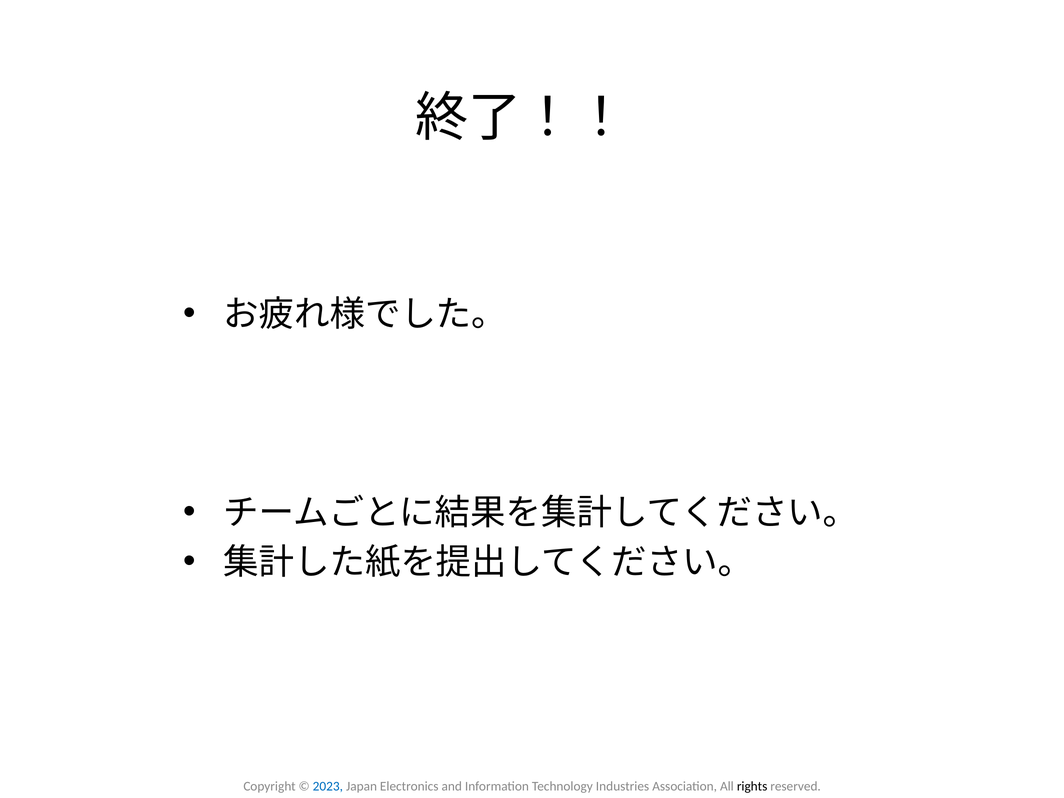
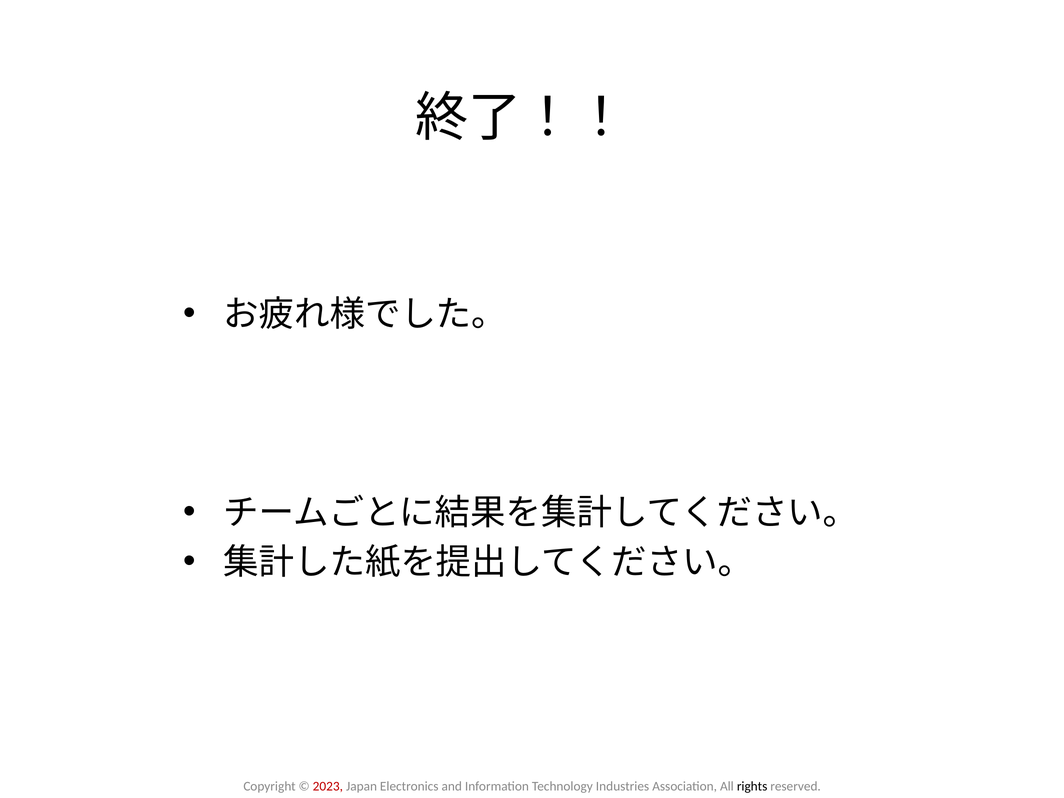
2023 colour: blue -> red
